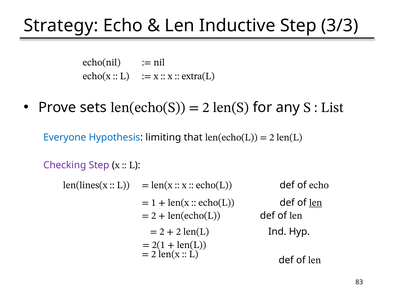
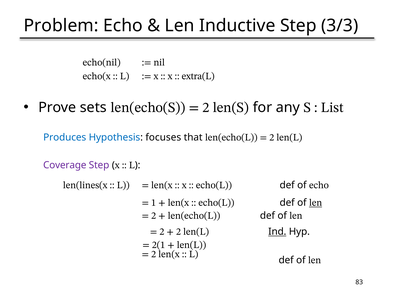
Strategy: Strategy -> Problem
Everyone: Everyone -> Produces
limiting: limiting -> focuses
Checking: Checking -> Coverage
Ind underline: none -> present
